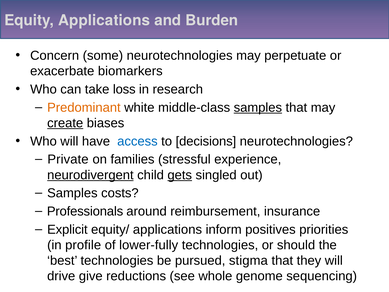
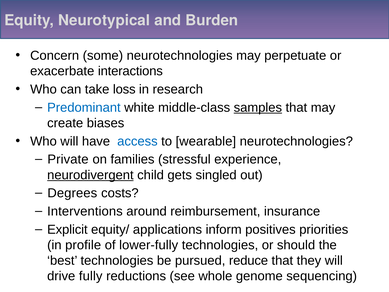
Equity Applications: Applications -> Neurotypical
biomarkers: biomarkers -> interactions
Predominant colour: orange -> blue
create underline: present -> none
decisions: decisions -> wearable
gets underline: present -> none
Samples at (72, 193): Samples -> Degrees
Professionals: Professionals -> Interventions
stigma: stigma -> reduce
give: give -> fully
